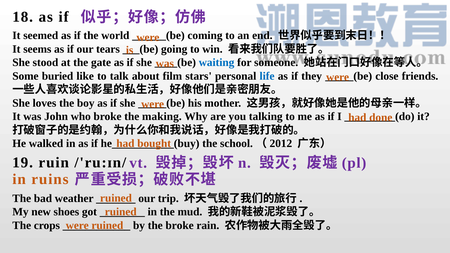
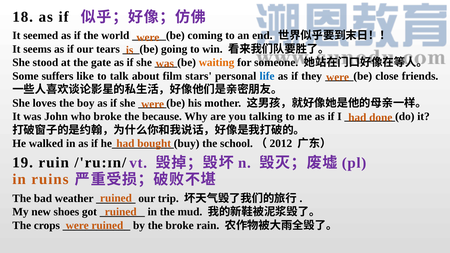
waiting colour: blue -> orange
buried: buried -> suffers
making: making -> because
